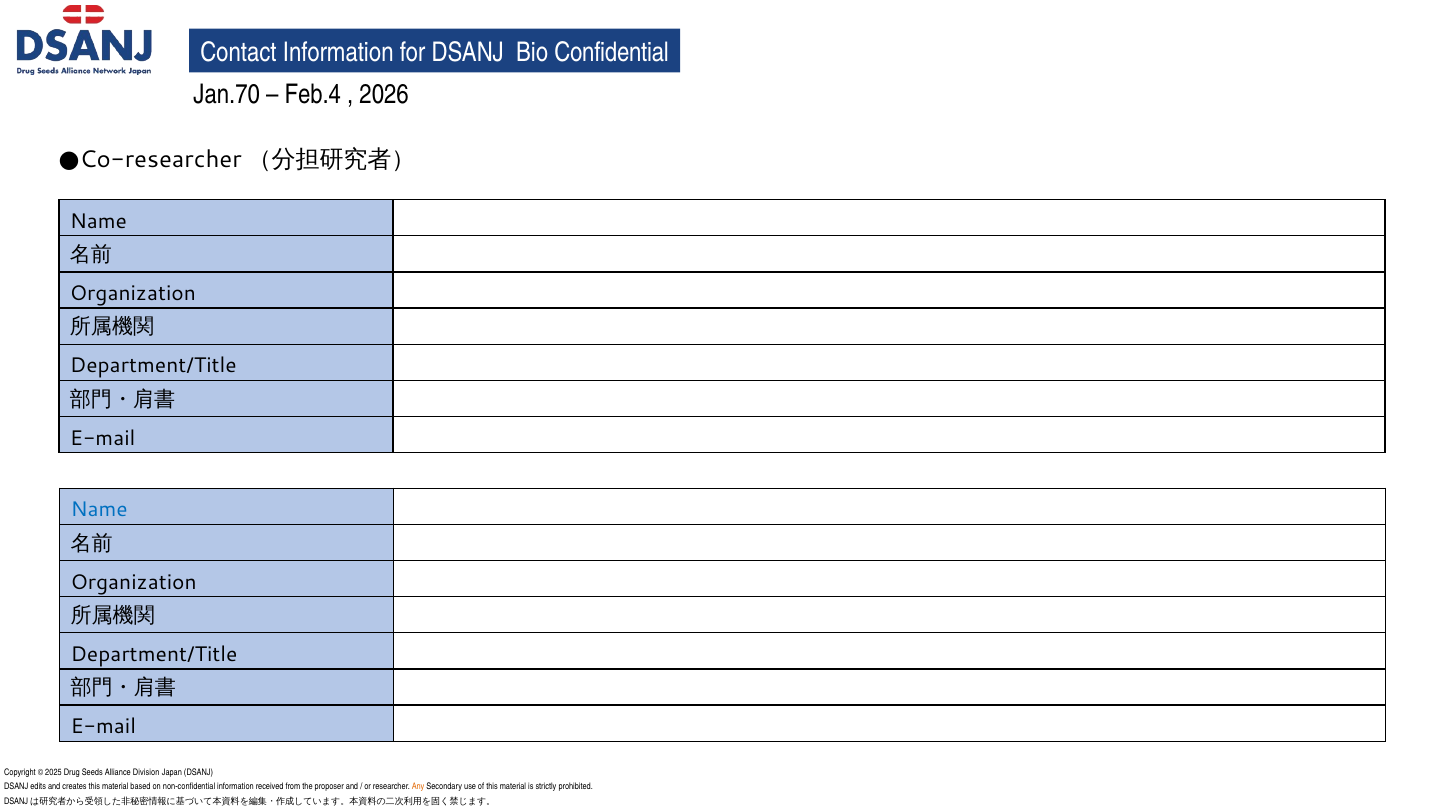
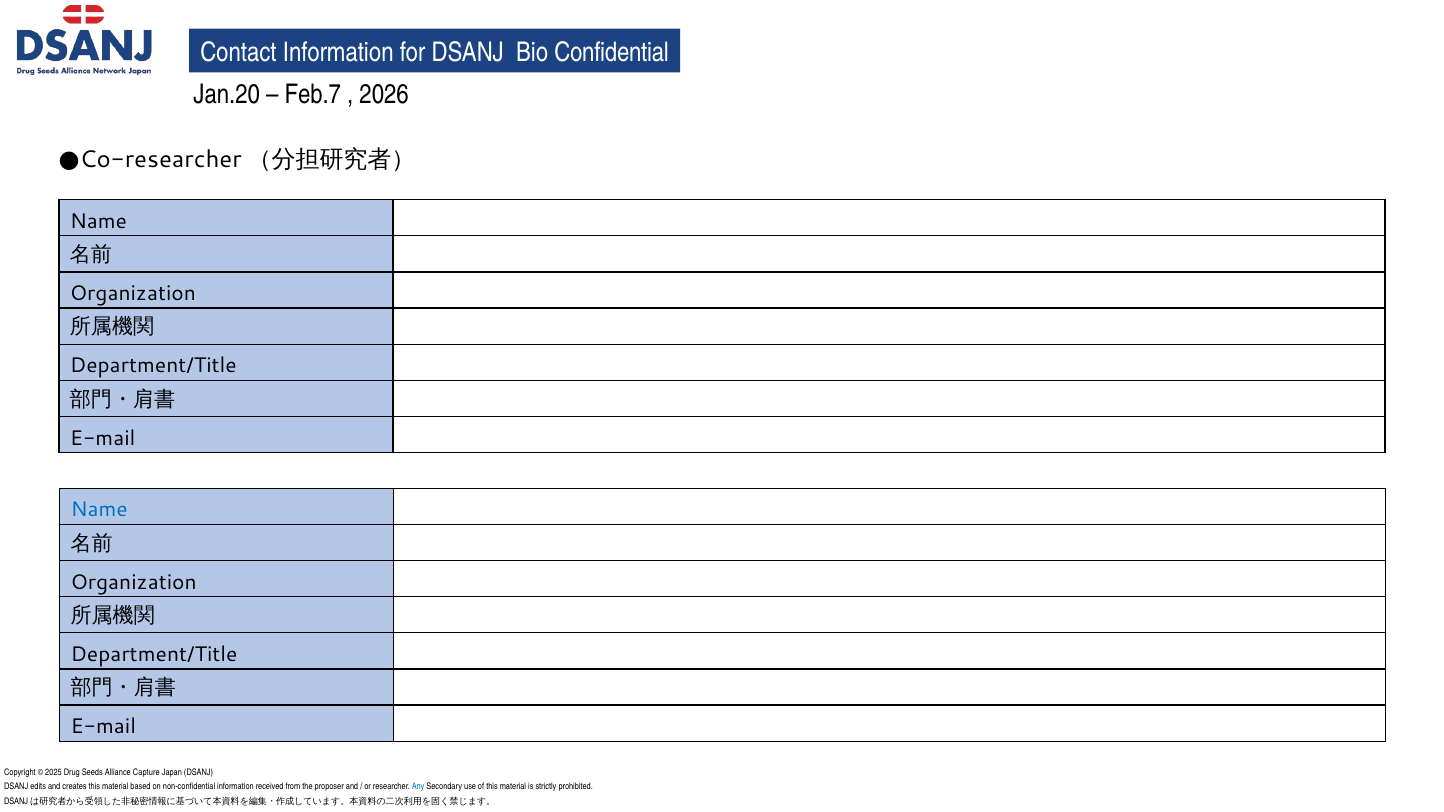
Jan.70: Jan.70 -> Jan.20
Feb.4: Feb.4 -> Feb.7
Division: Division -> Capture
Any colour: orange -> blue
